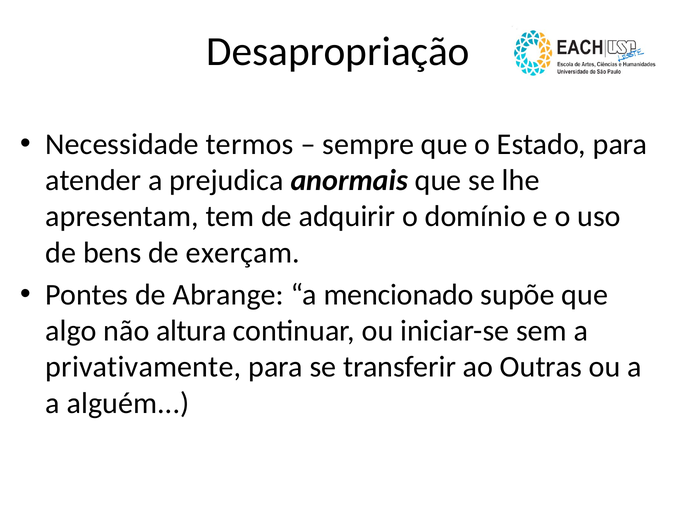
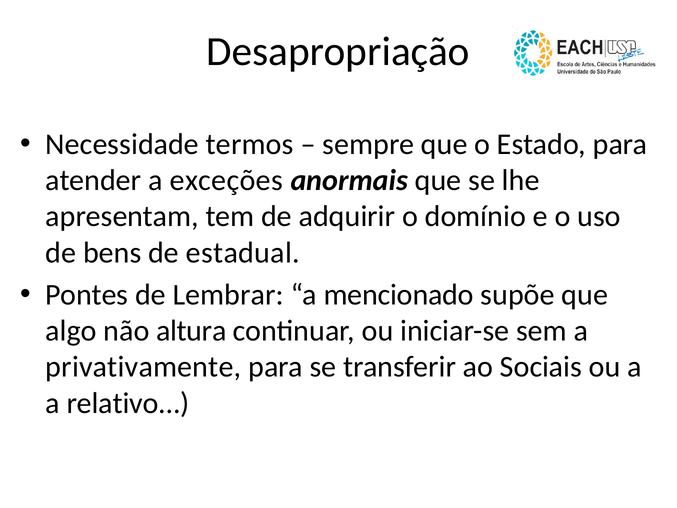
prejudica: prejudica -> exceções
exerçam: exerçam -> estadual
Abrange: Abrange -> Lembrar
Outras: Outras -> Sociais
alguém: alguém -> relativo
